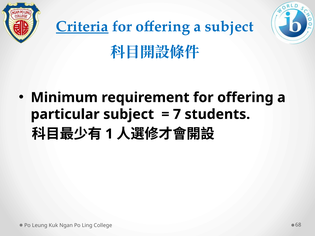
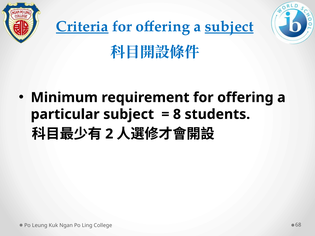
subject at (229, 27) underline: none -> present
7: 7 -> 8
1: 1 -> 2
